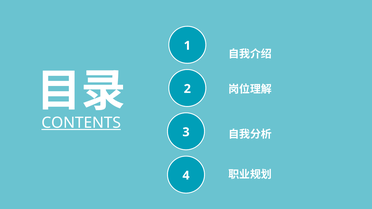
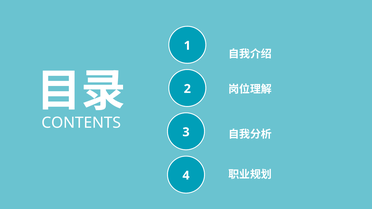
CONTENTS underline: present -> none
